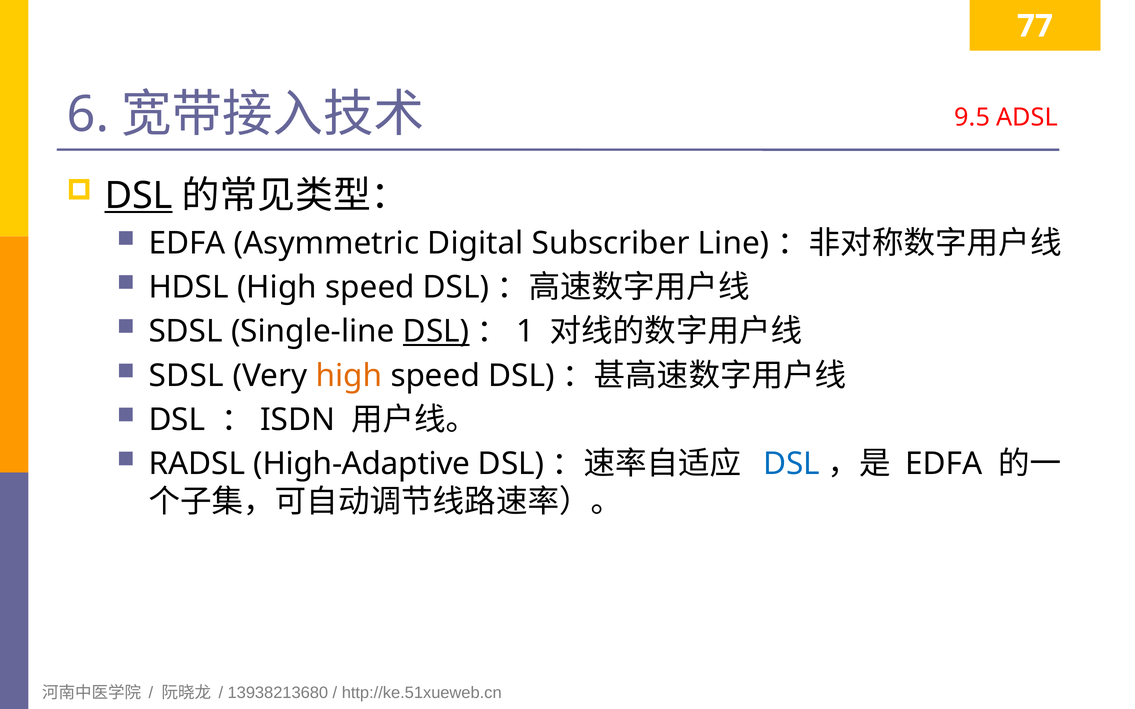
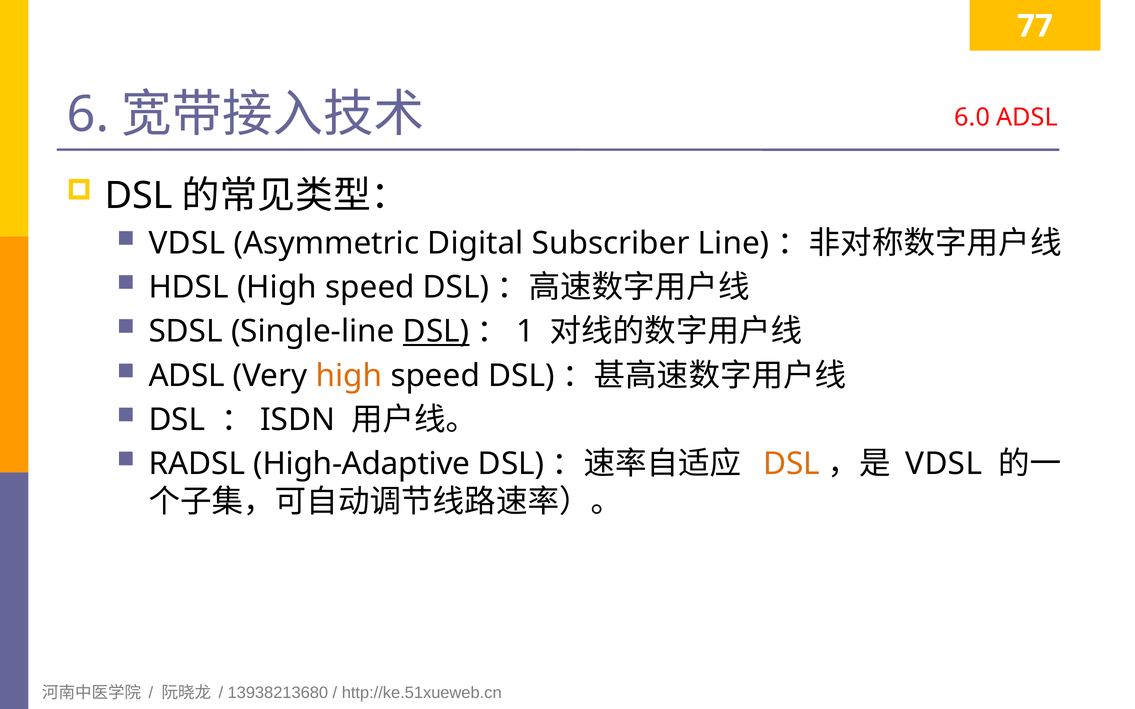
9.5: 9.5 -> 6.0
DSL at (139, 196) underline: present -> none
EDFA at (187, 243): EDFA -> VDSL
SDSL at (186, 376): SDSL -> ADSL
DSL at (792, 464) colour: blue -> orange
EDFA at (944, 464): EDFA -> VDSL
